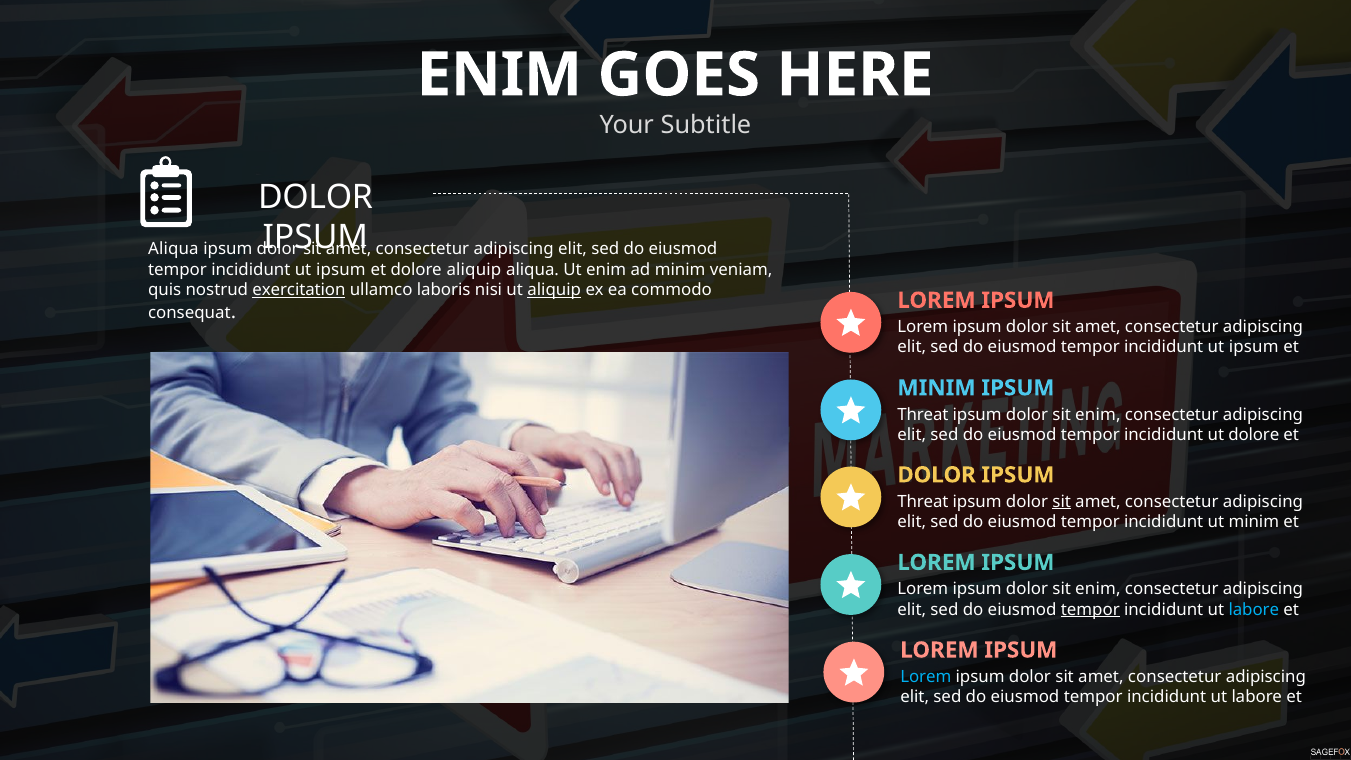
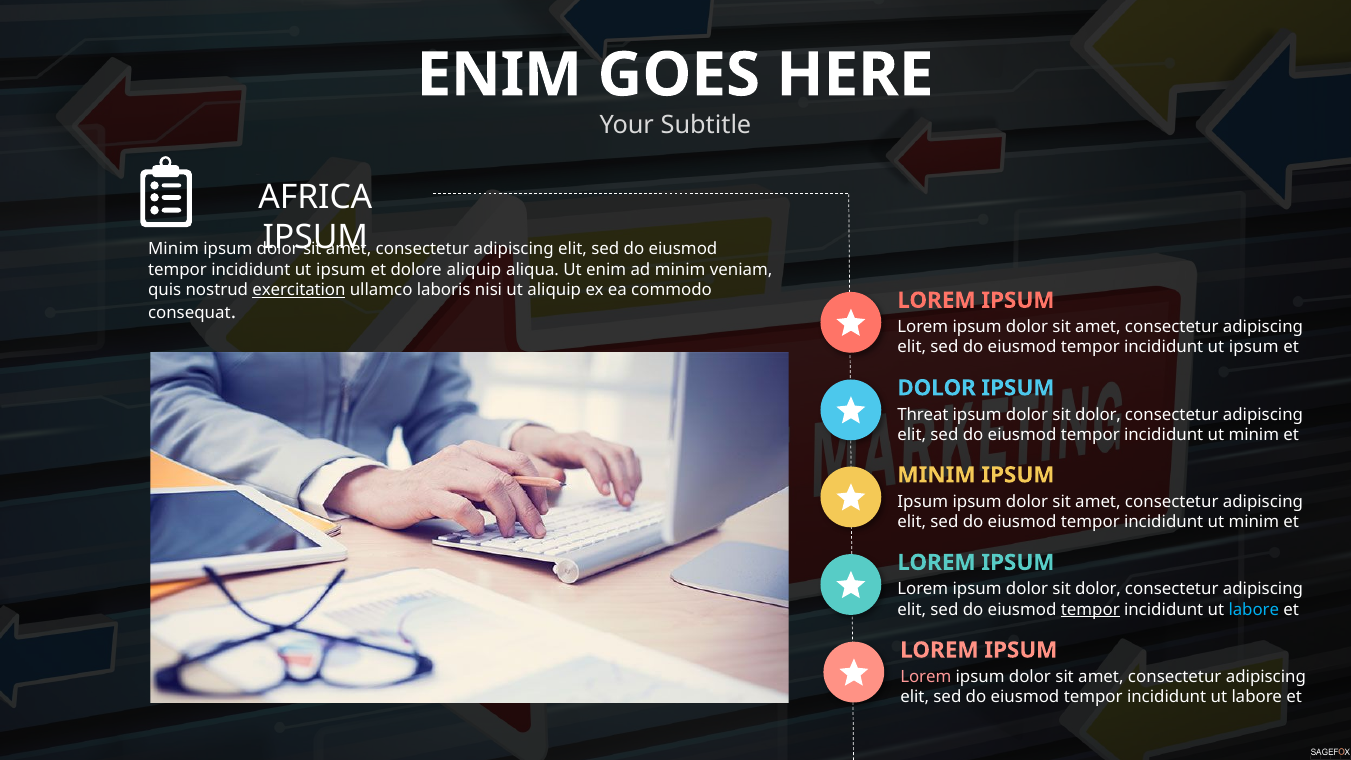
DOLOR at (315, 197): DOLOR -> AFRICA
Aliqua at (173, 249): Aliqua -> Minim
aliquip at (554, 290) underline: present -> none
MINIM at (936, 388): MINIM -> DOLOR
enim at (1098, 415): enim -> dolor
dolore at (1254, 435): dolore -> minim
DOLOR at (937, 475): DOLOR -> MINIM
Threat at (923, 502): Threat -> Ipsum
sit at (1062, 502) underline: present -> none
enim at (1098, 589): enim -> dolor
Lorem at (926, 677) colour: light blue -> pink
